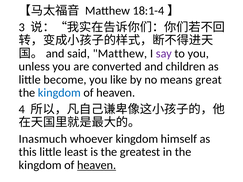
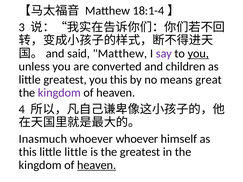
you at (198, 54) underline: none -> present
little become: become -> greatest
you like: like -> this
kingdom at (59, 93) colour: blue -> purple
whoever kingdom: kingdom -> whoever
little least: least -> little
